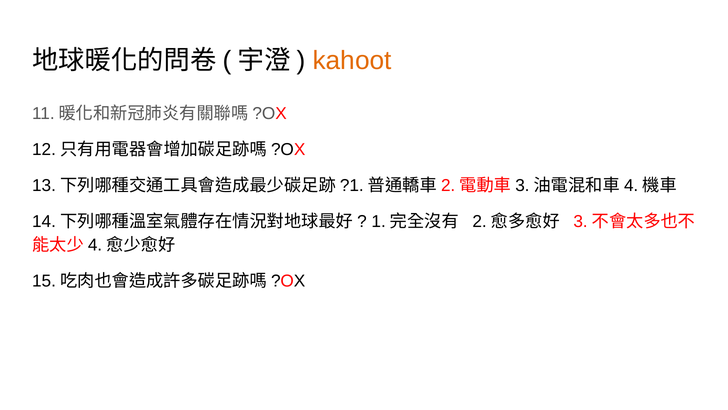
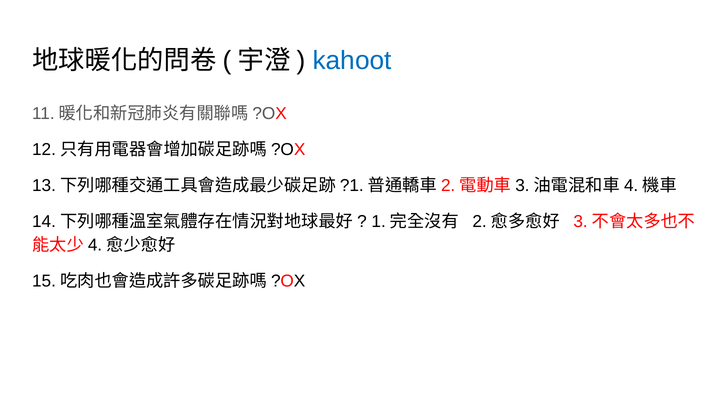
kahoot colour: orange -> blue
